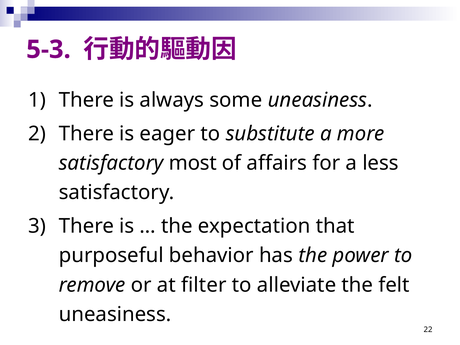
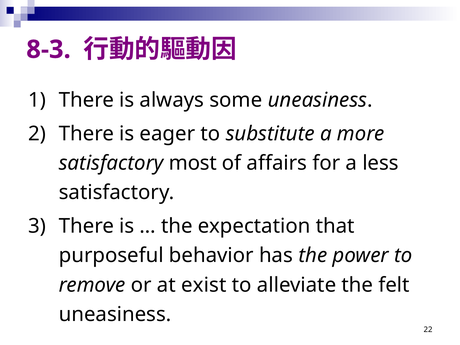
5-3: 5-3 -> 8-3
filter: filter -> exist
